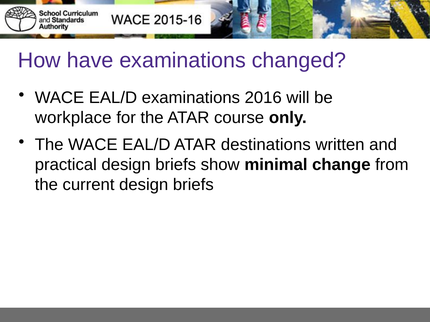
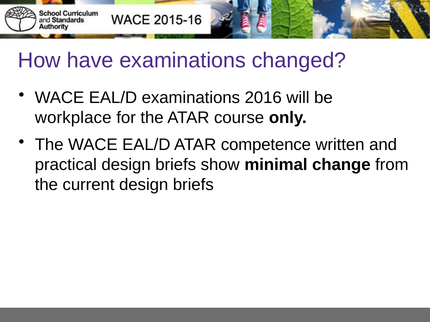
destinations: destinations -> competence
